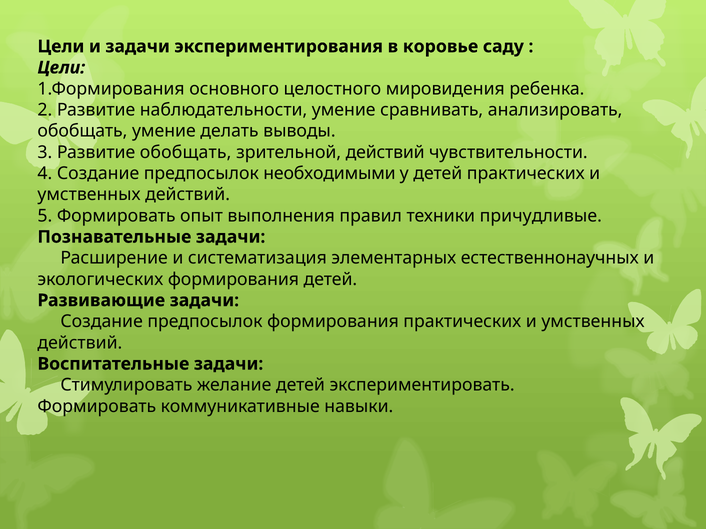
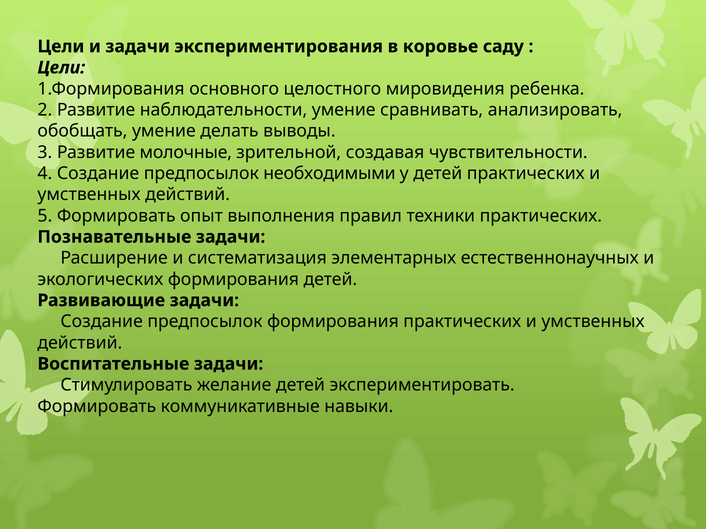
Развитие обобщать: обобщать -> молочные
зрительной действий: действий -> создавая
техники причудливые: причудливые -> практических
